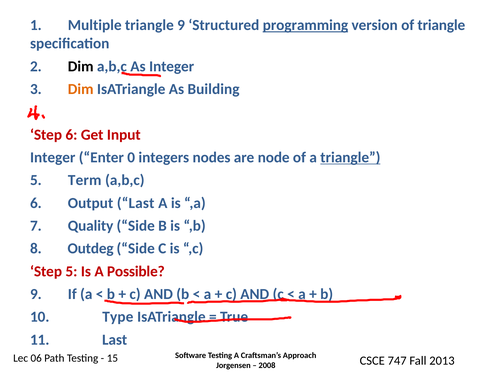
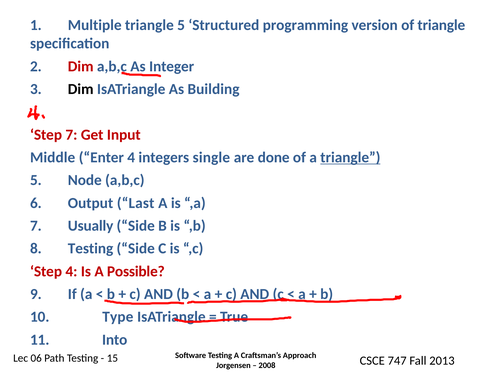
9 at (181, 25): 9 -> 5
programming underline: present -> none
Dim at (81, 66) colour: black -> red
Dim at (81, 89) colour: orange -> black
Step 6: 6 -> 7
Integer at (53, 157): Integer -> Middle
Enter 0: 0 -> 4
nodes: nodes -> single
node: node -> done
Term: Term -> Node
Quality: Quality -> Usually
8 Outdeg: Outdeg -> Testing
Step 5: 5 -> 4
11 Last: Last -> Into
